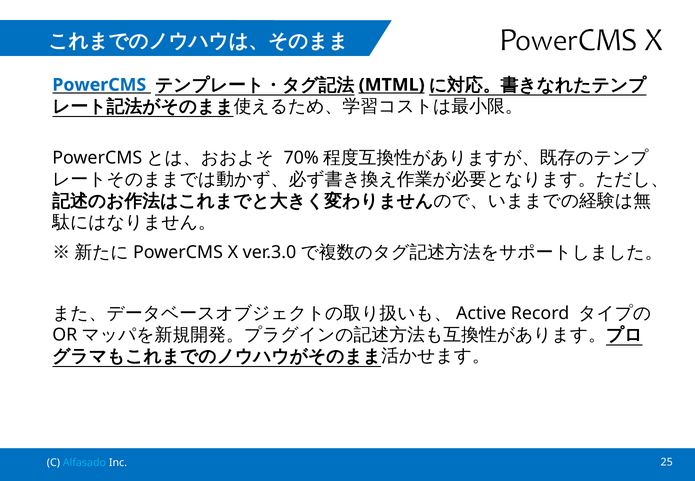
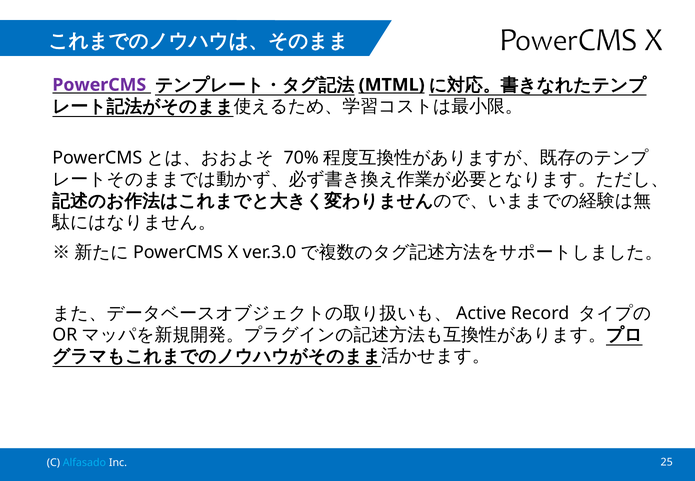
PowerCMS colour: blue -> purple
